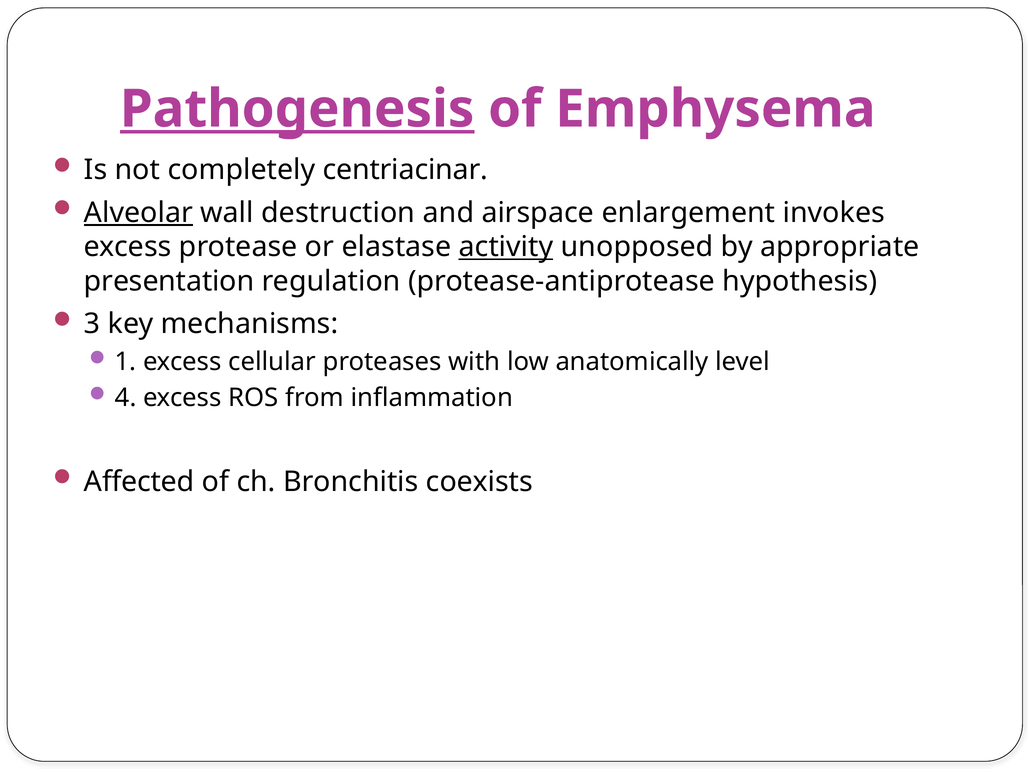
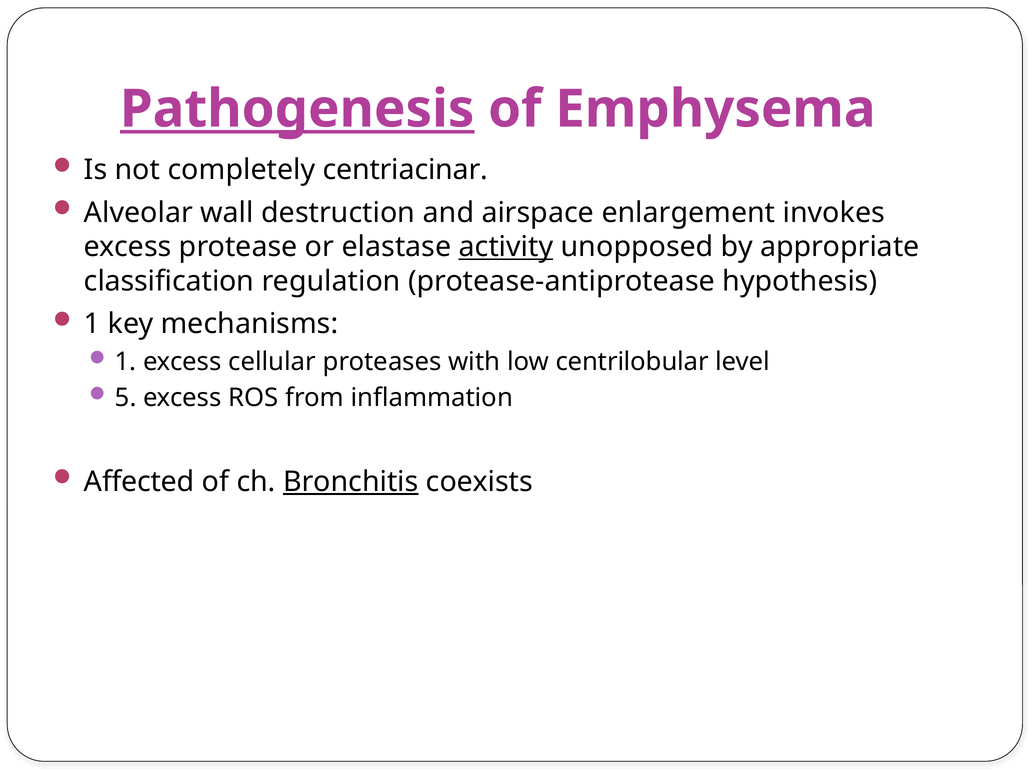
Alveolar underline: present -> none
presentation: presentation -> classification
3 at (92, 324): 3 -> 1
anatomically: anatomically -> centrilobular
4: 4 -> 5
Bronchitis underline: none -> present
